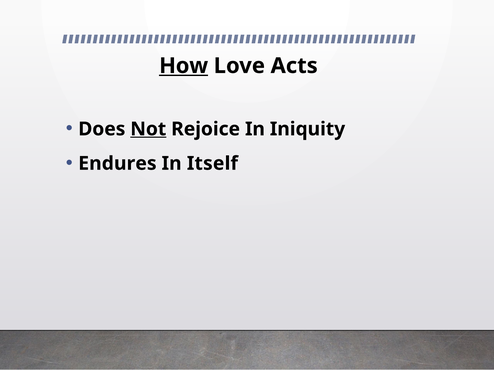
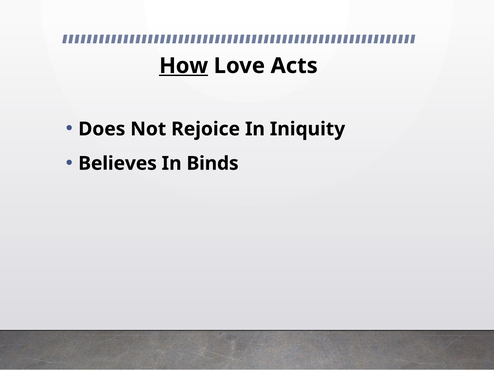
Not underline: present -> none
Endures: Endures -> Believes
Itself: Itself -> Binds
